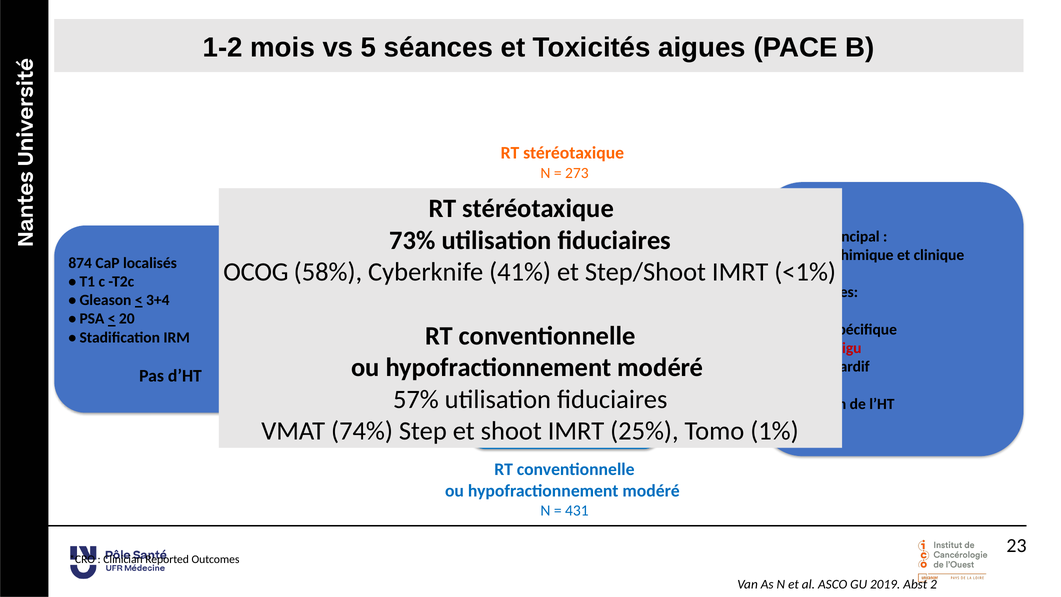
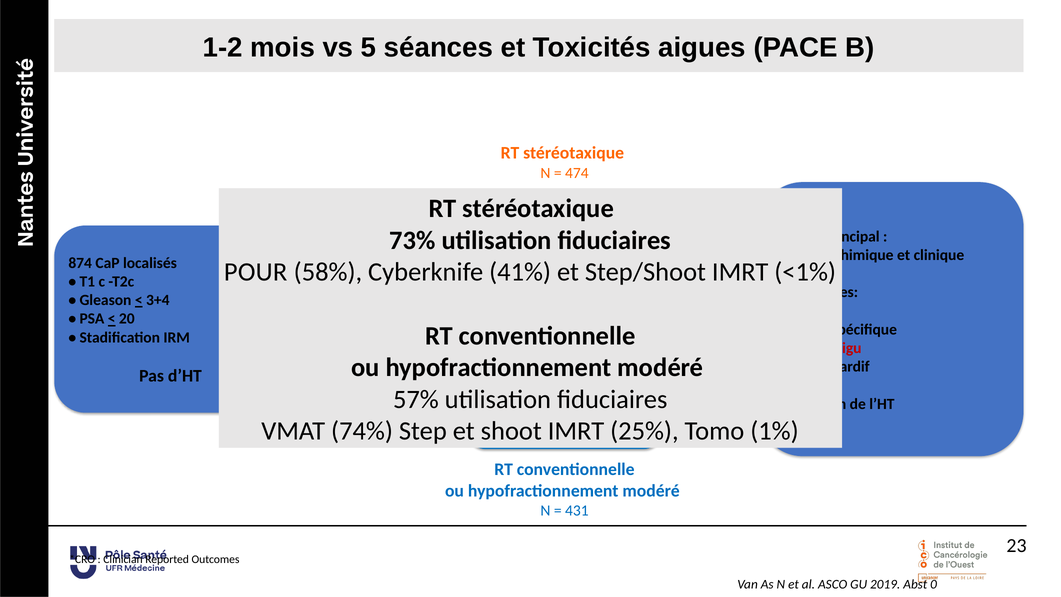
273: 273 -> 474
OCOG: OCOG -> POUR
2: 2 -> 0
